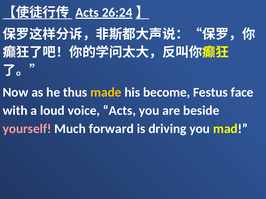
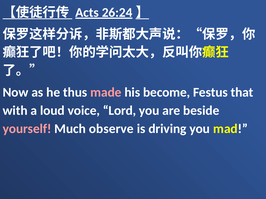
made colour: yellow -> pink
face: face -> that
voice Acts: Acts -> Lord
forward: forward -> observe
